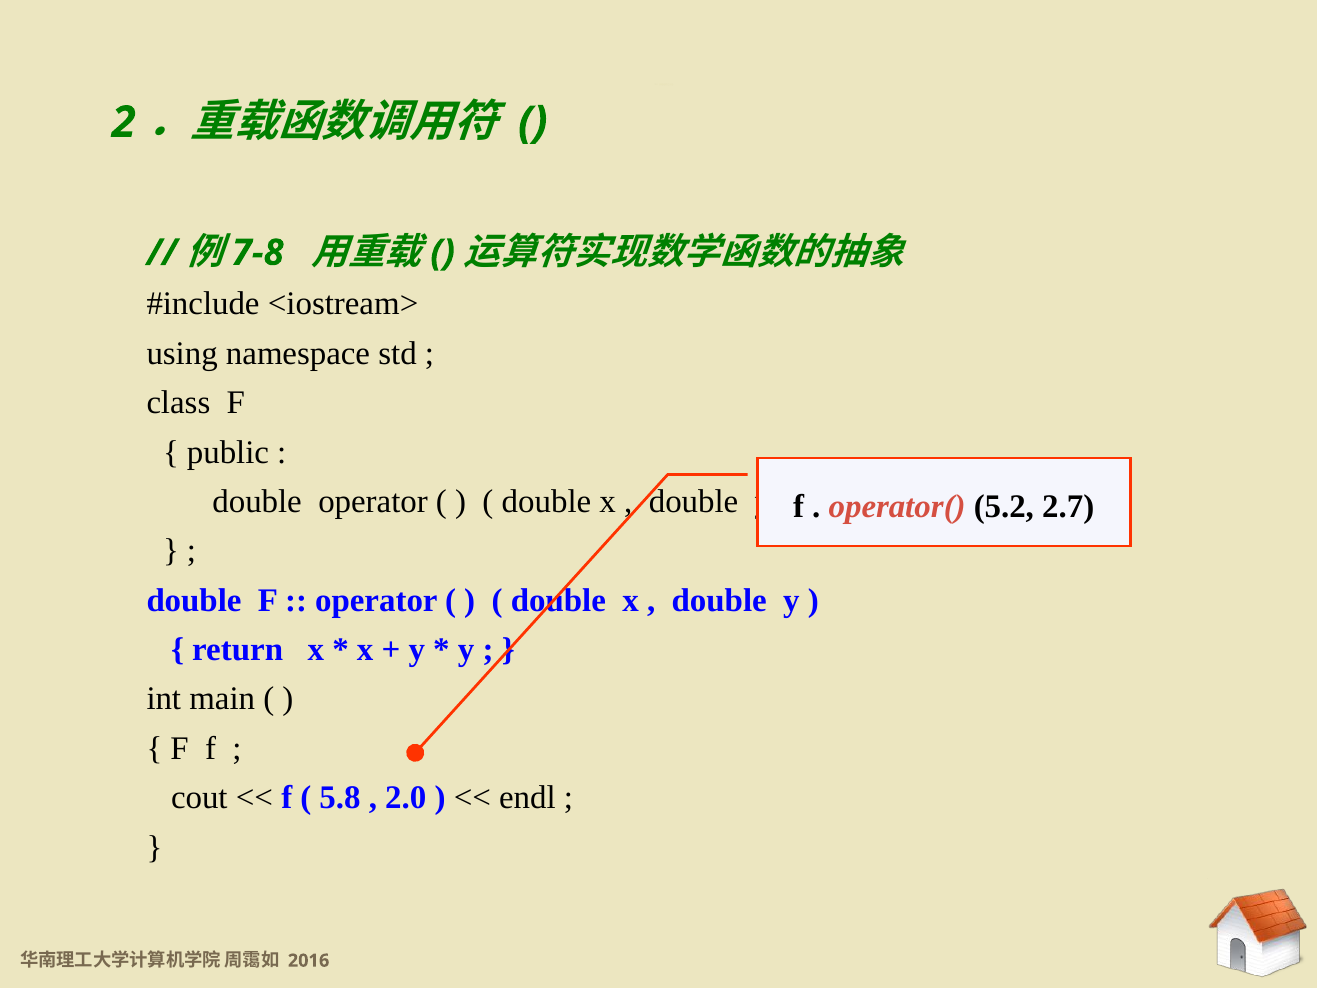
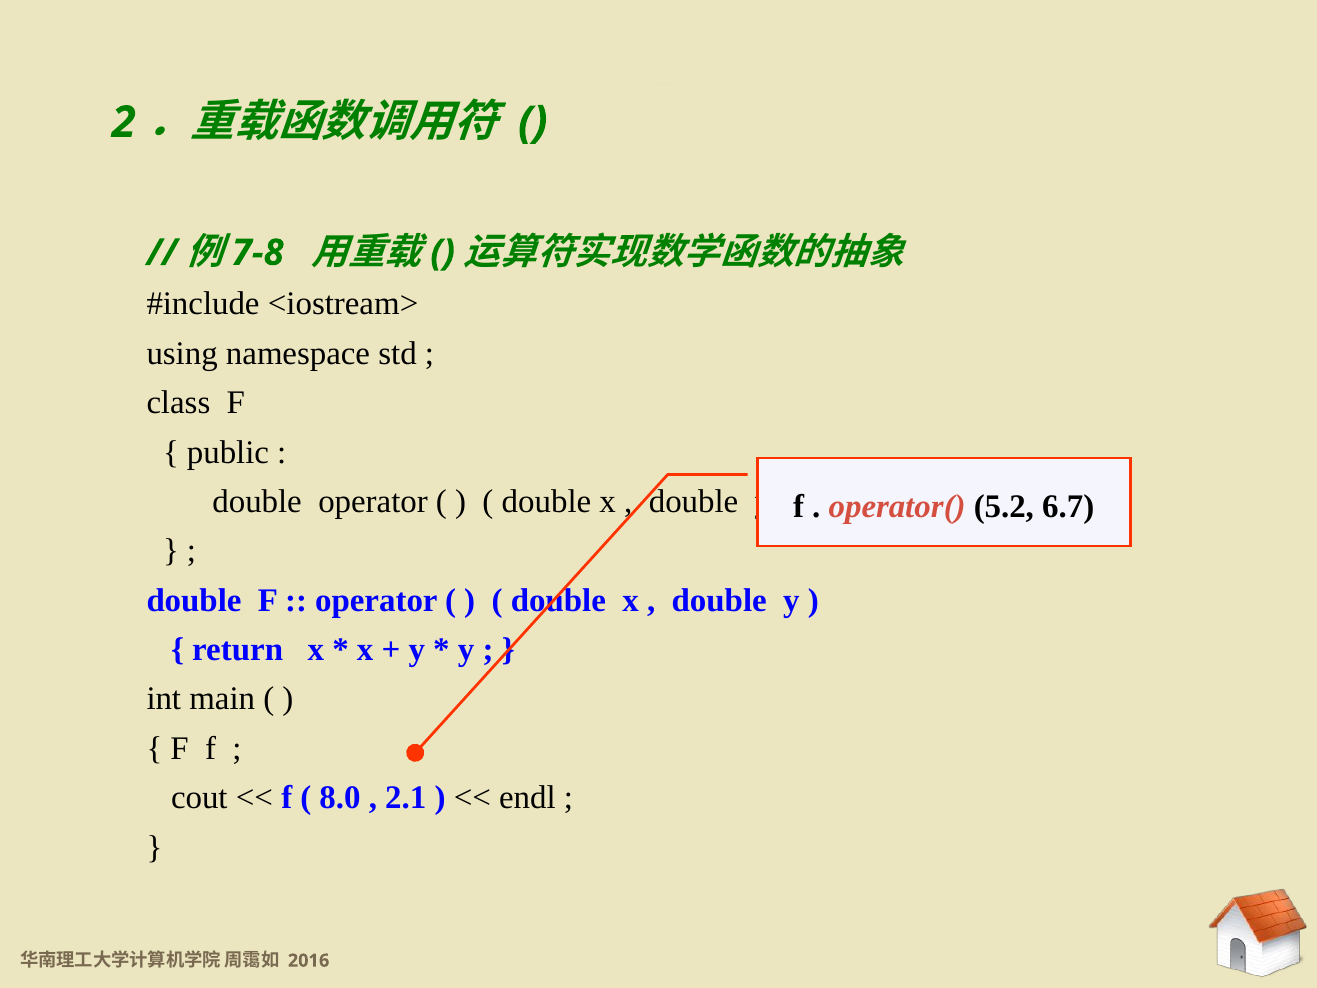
2.7: 2.7 -> 6.7
5.8: 5.8 -> 8.0
2.0: 2.0 -> 2.1
